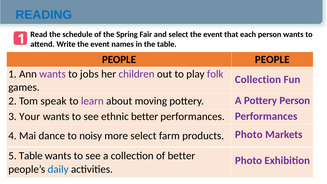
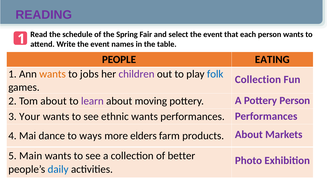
READING colour: blue -> purple
PEOPLE PEOPLE: PEOPLE -> EATING
wants at (53, 74) colour: purple -> orange
folk colour: purple -> blue
Tom speak: speak -> about
ethnic better: better -> wants
Photo at (249, 135): Photo -> About
noisy: noisy -> ways
more select: select -> elders
5 Table: Table -> Main
